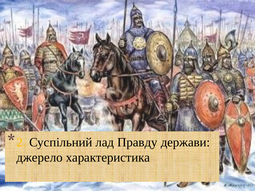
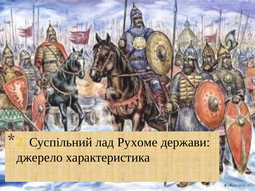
Правду: Правду -> Рухоме
